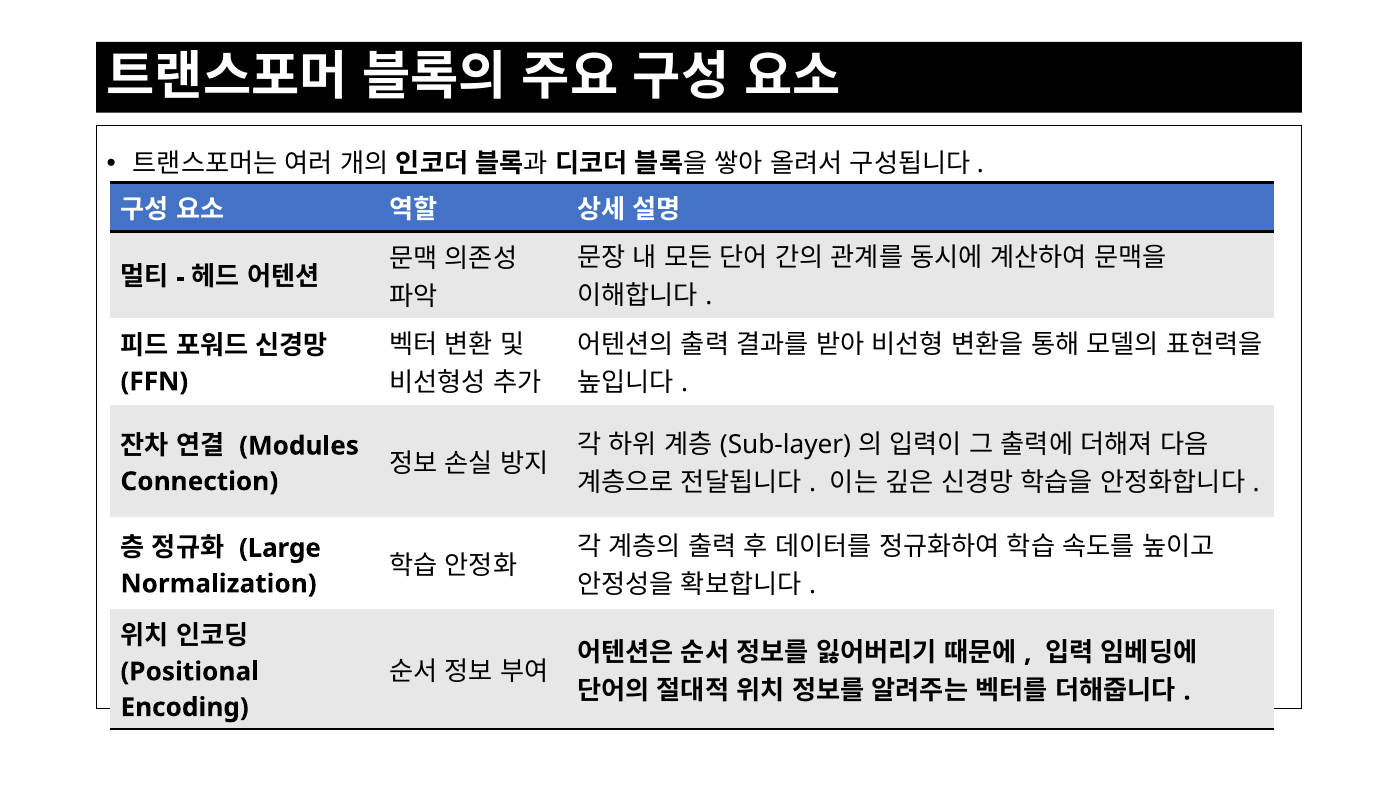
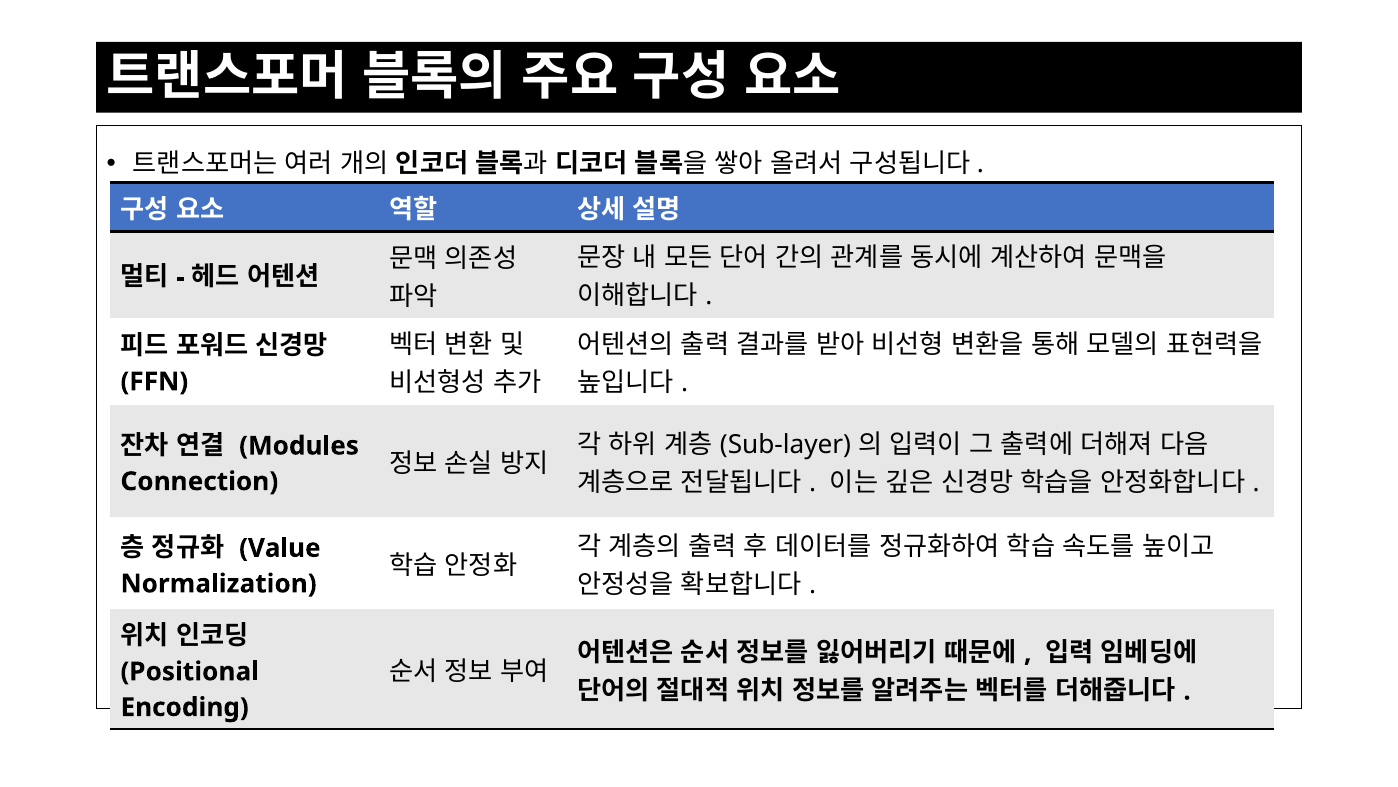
Large: Large -> Value
